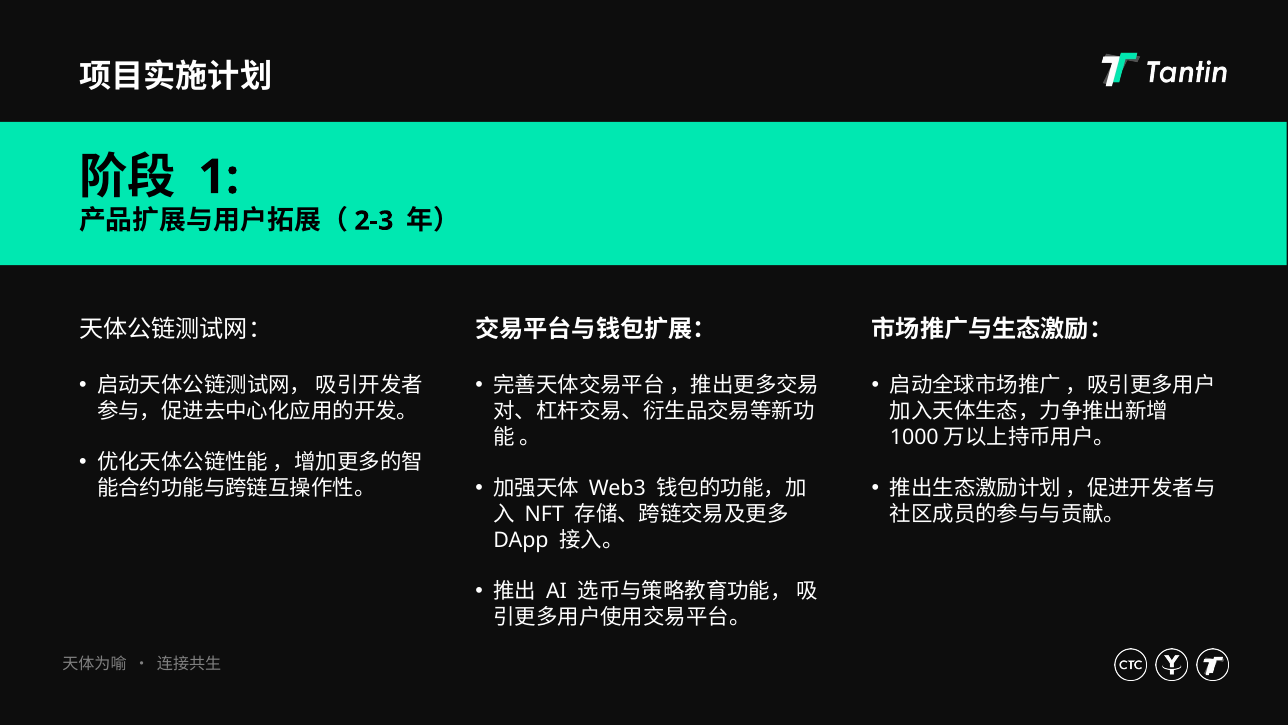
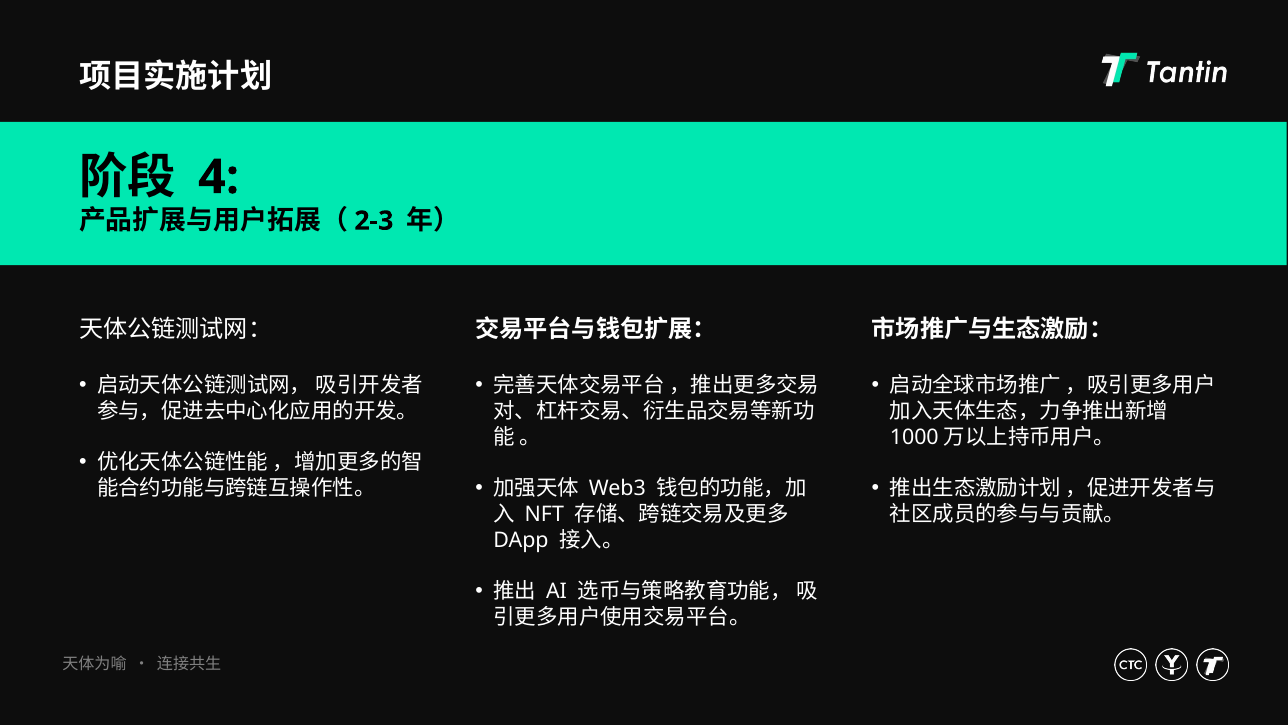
1: 1 -> 4
